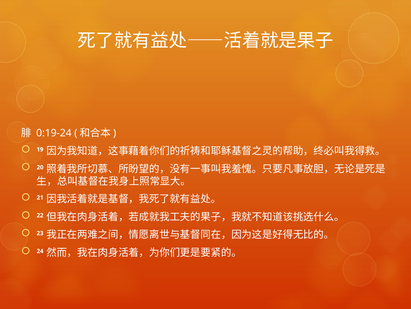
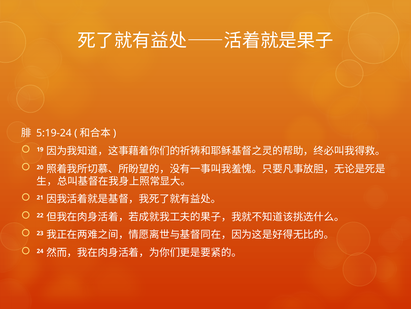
0:19-24: 0:19-24 -> 5:19-24
